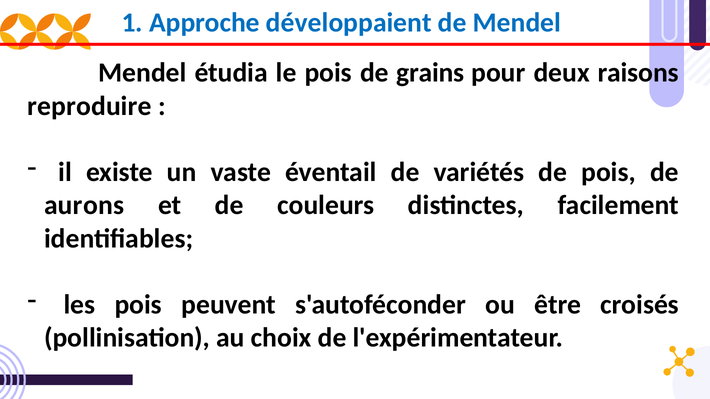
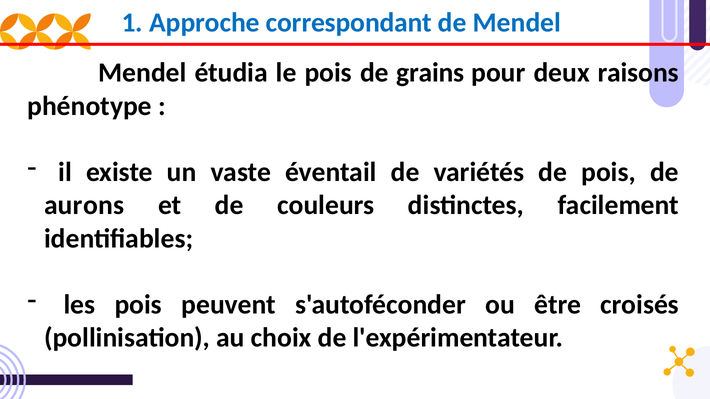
développaient: développaient -> correspondant
reproduire: reproduire -> phénotype
